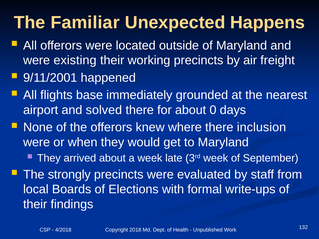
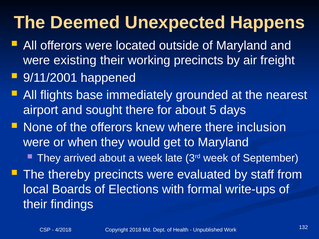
Familiar: Familiar -> Deemed
solved: solved -> sought
0: 0 -> 5
strongly: strongly -> thereby
